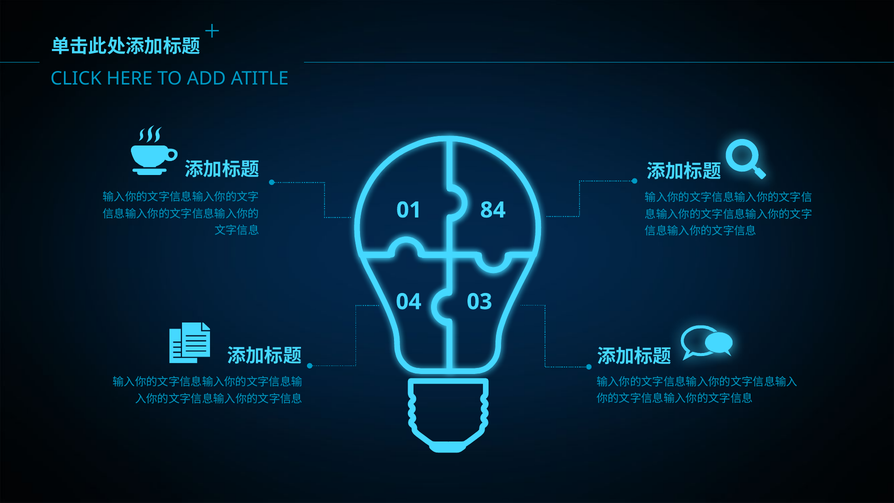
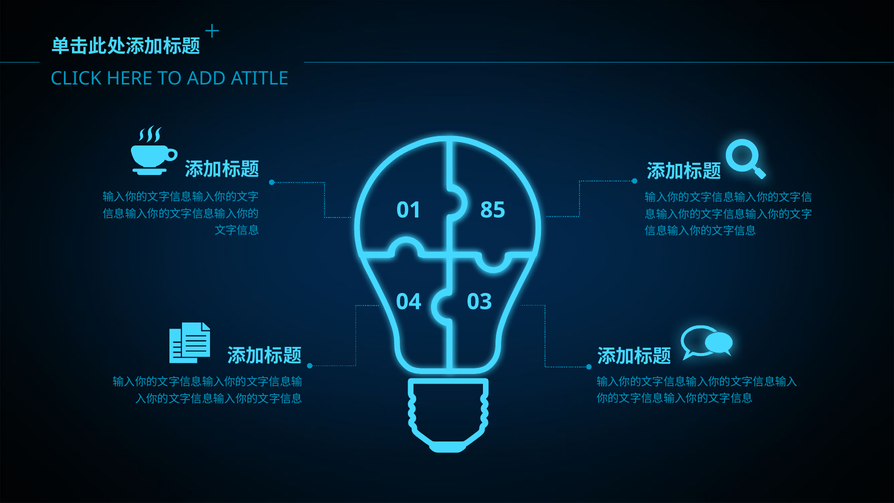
84: 84 -> 85
